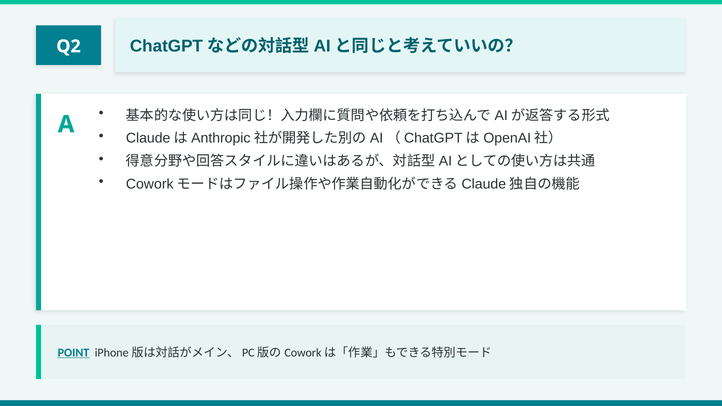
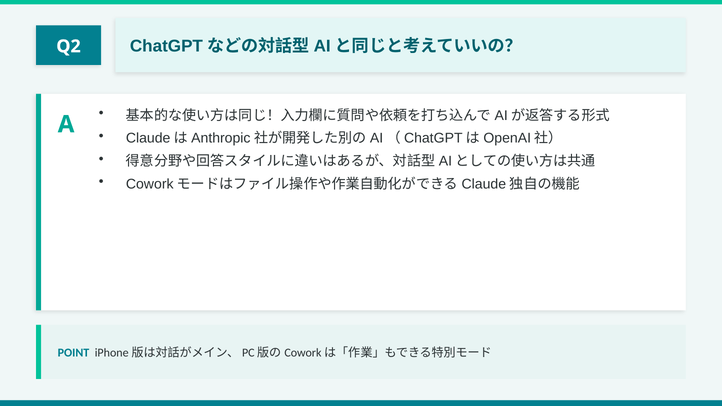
POINT underline: present -> none
